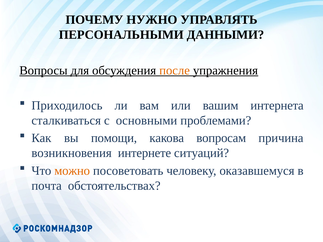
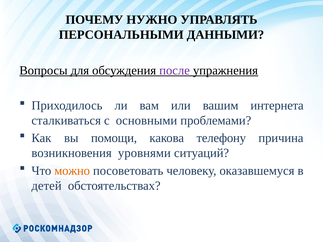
после colour: orange -> purple
вопросам: вопросам -> телефону
интернете: интернете -> уровнями
почта: почта -> детей
